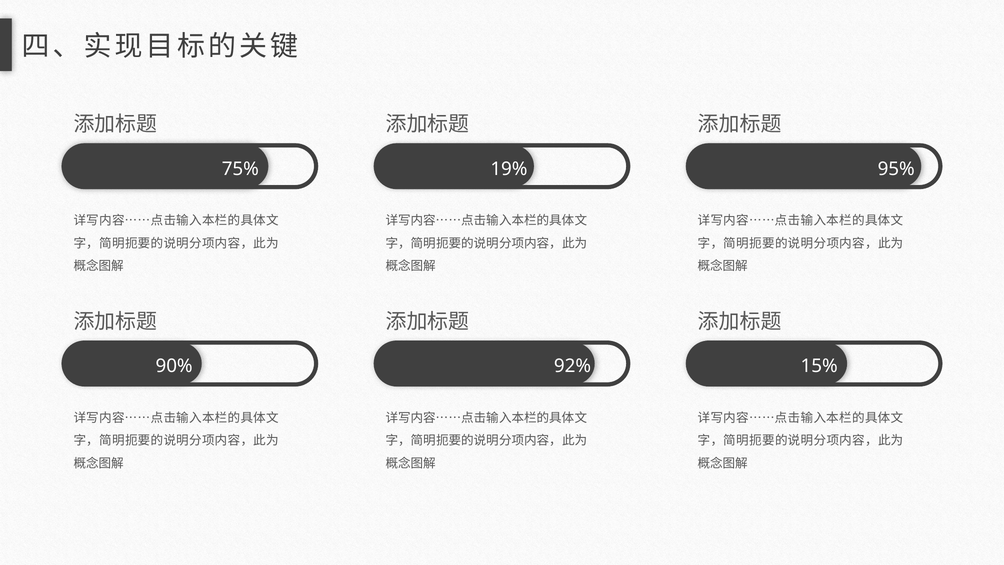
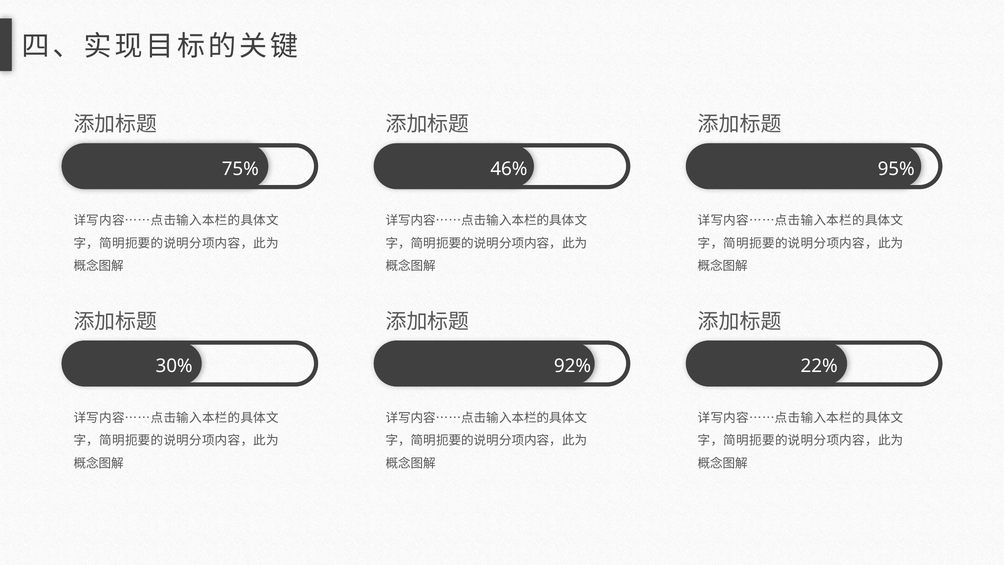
19%: 19% -> 46%
90%: 90% -> 30%
15%: 15% -> 22%
